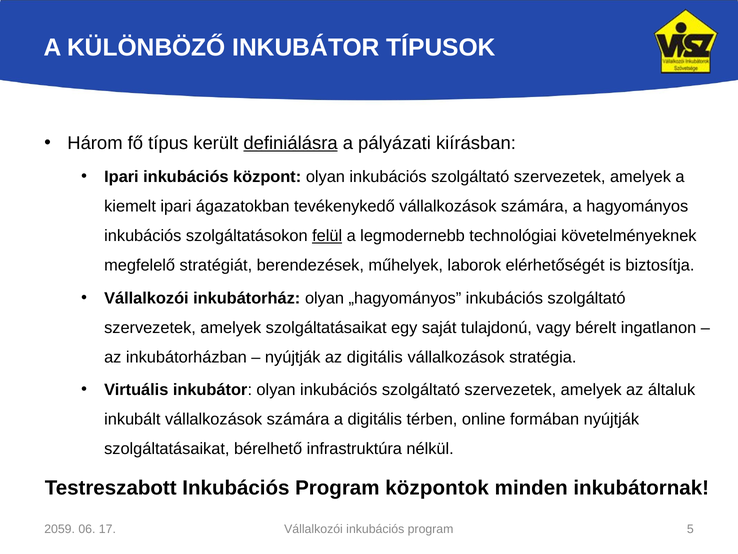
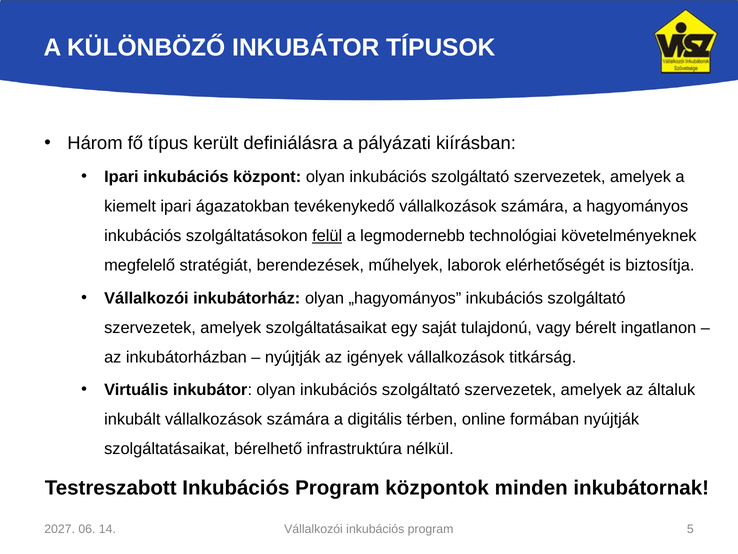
definiálásra underline: present -> none
az digitális: digitális -> igények
stratégia: stratégia -> titkárság
2059: 2059 -> 2027
17: 17 -> 14
